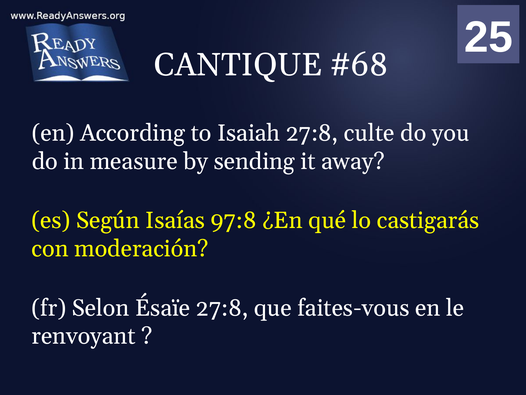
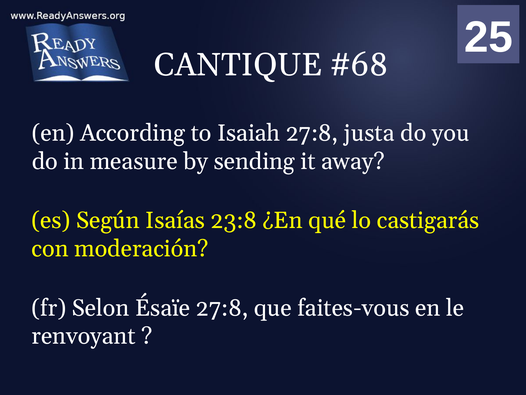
culte: culte -> justa
97:8: 97:8 -> 23:8
